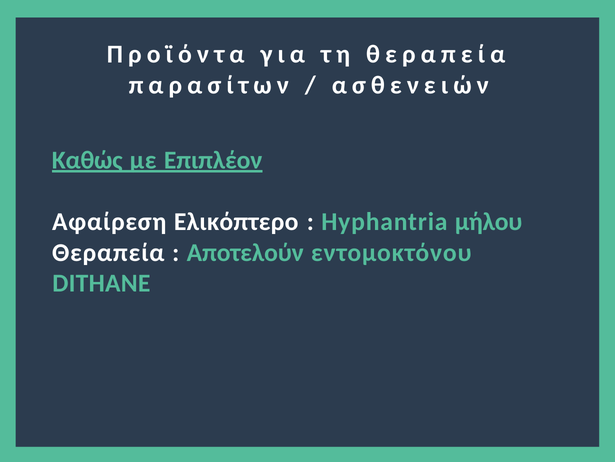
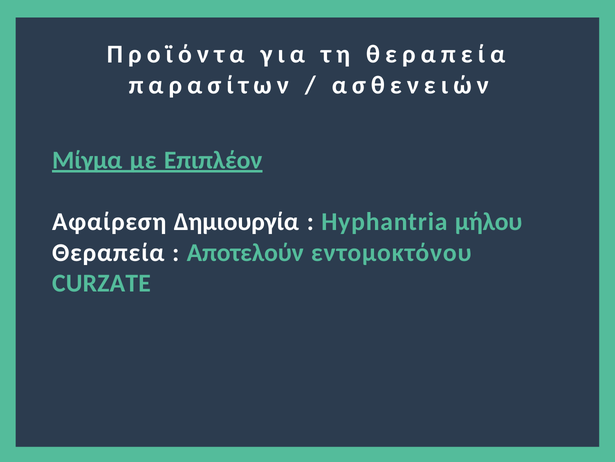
Καθώς: Καθώς -> Μίγμα
Ελικόπτερο: Ελικόπτερο -> Δημιουργία
DITHANE: DITHANE -> CURZATE
